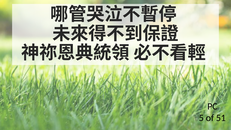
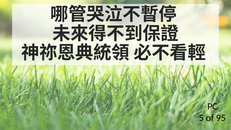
51: 51 -> 95
